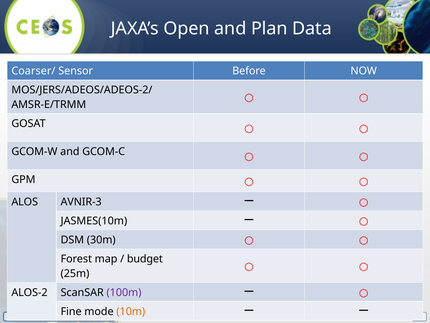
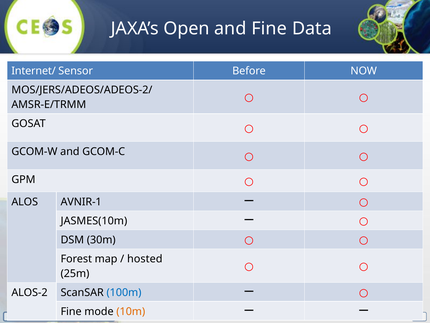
and Plan: Plan -> Fine
Coarser/: Coarser/ -> Internet/
AVNIR-3: AVNIR-3 -> AVNIR-1
budget: budget -> hosted
100m colour: purple -> blue
